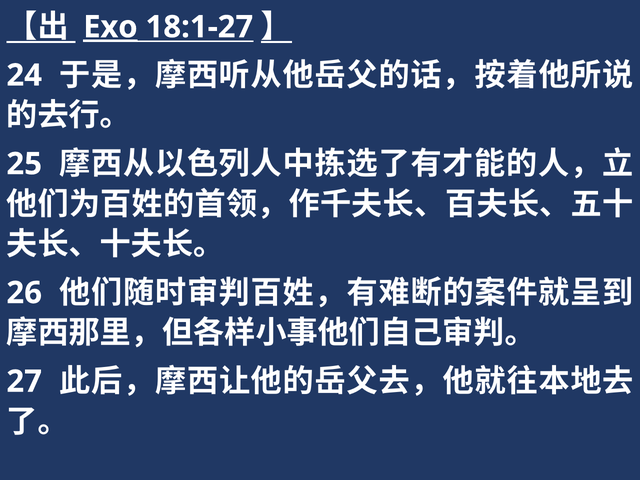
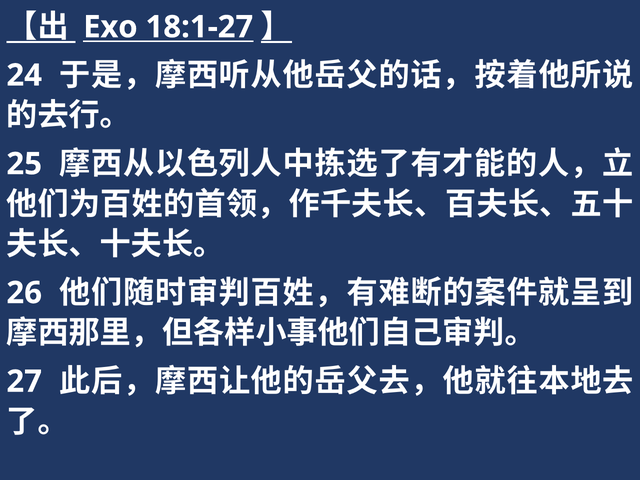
Exo underline: present -> none
